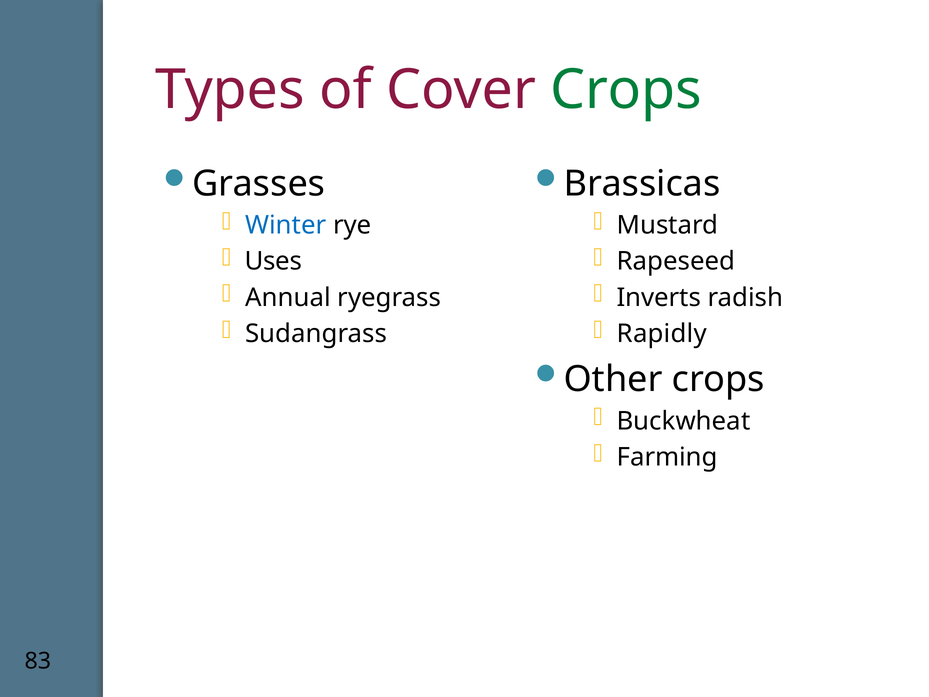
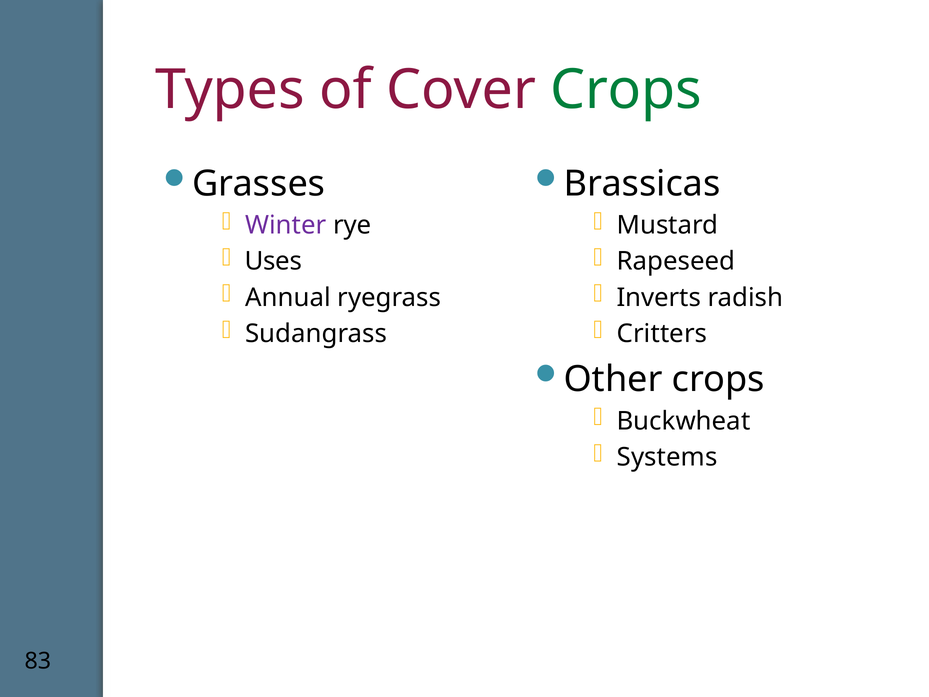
Winter colour: blue -> purple
Rapidly: Rapidly -> Critters
Farming: Farming -> Systems
